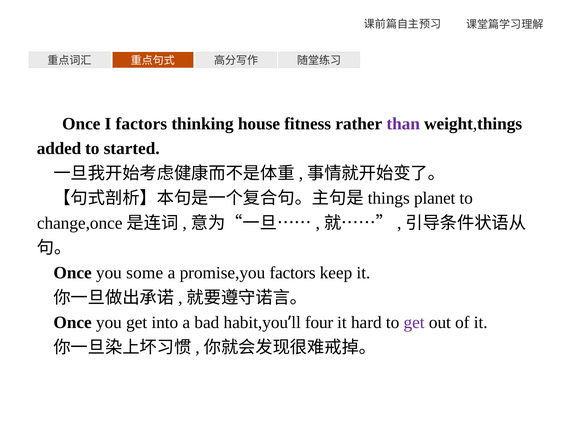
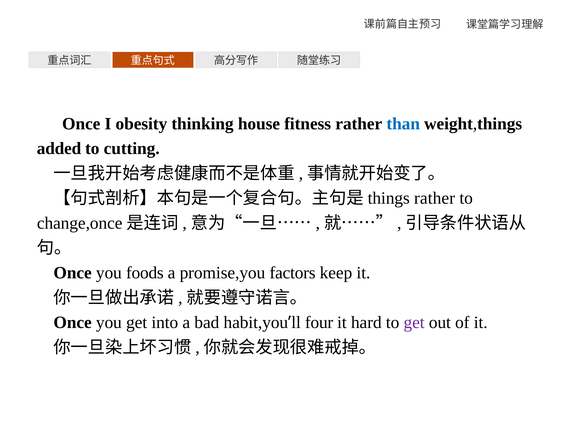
I factors: factors -> obesity
than colour: purple -> blue
started: started -> cutting
planet at (435, 198): planet -> rather
some: some -> foods
